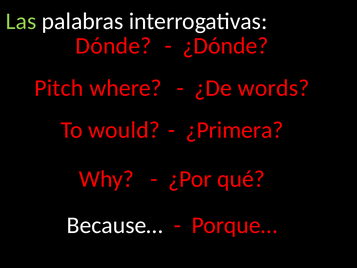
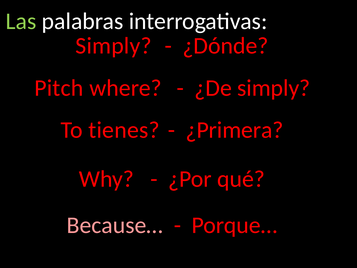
Dónde at (113, 46): Dónde -> Simply
¿De words: words -> simply
would: would -> tienes
Because… colour: white -> pink
